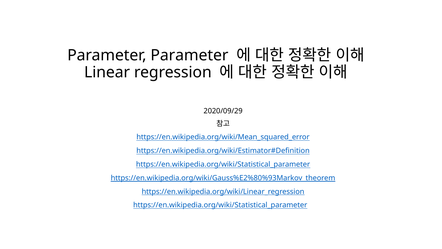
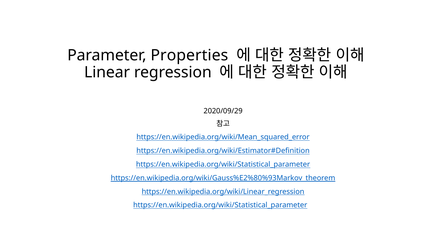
Parameter Parameter: Parameter -> Properties
